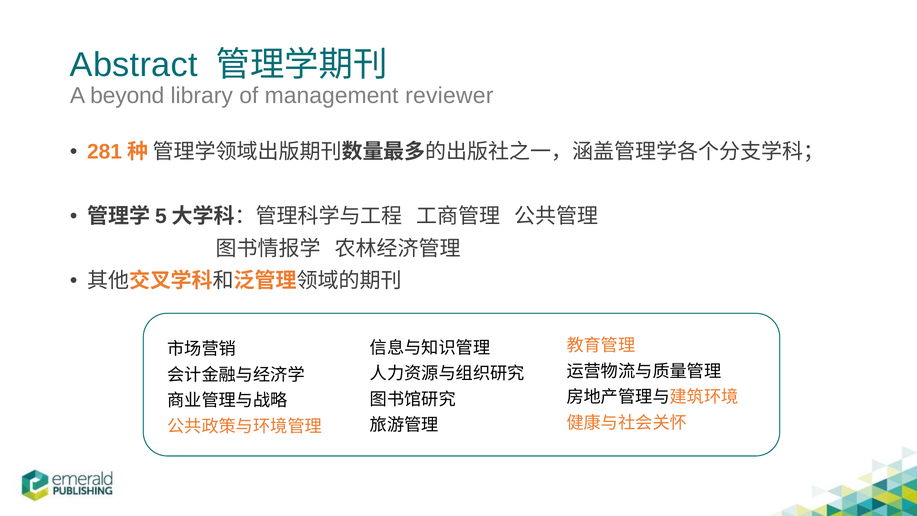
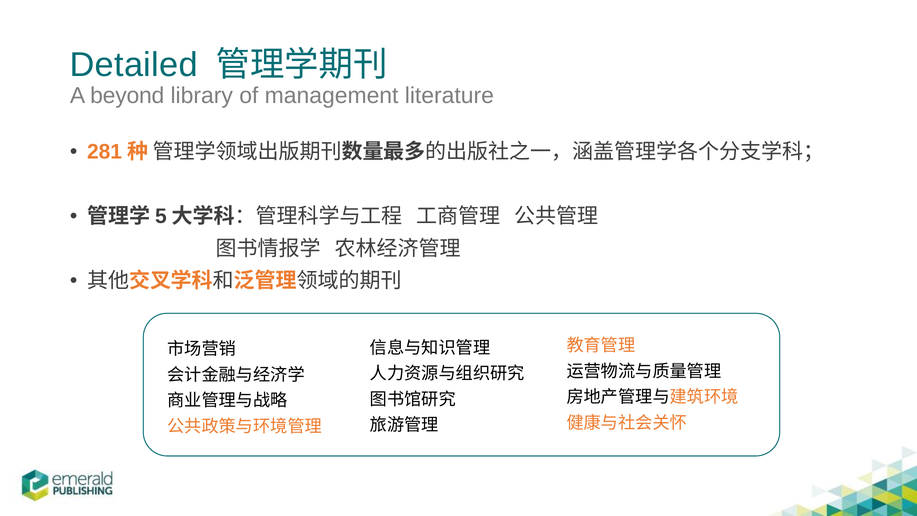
Abstract: Abstract -> Detailed
reviewer: reviewer -> literature
